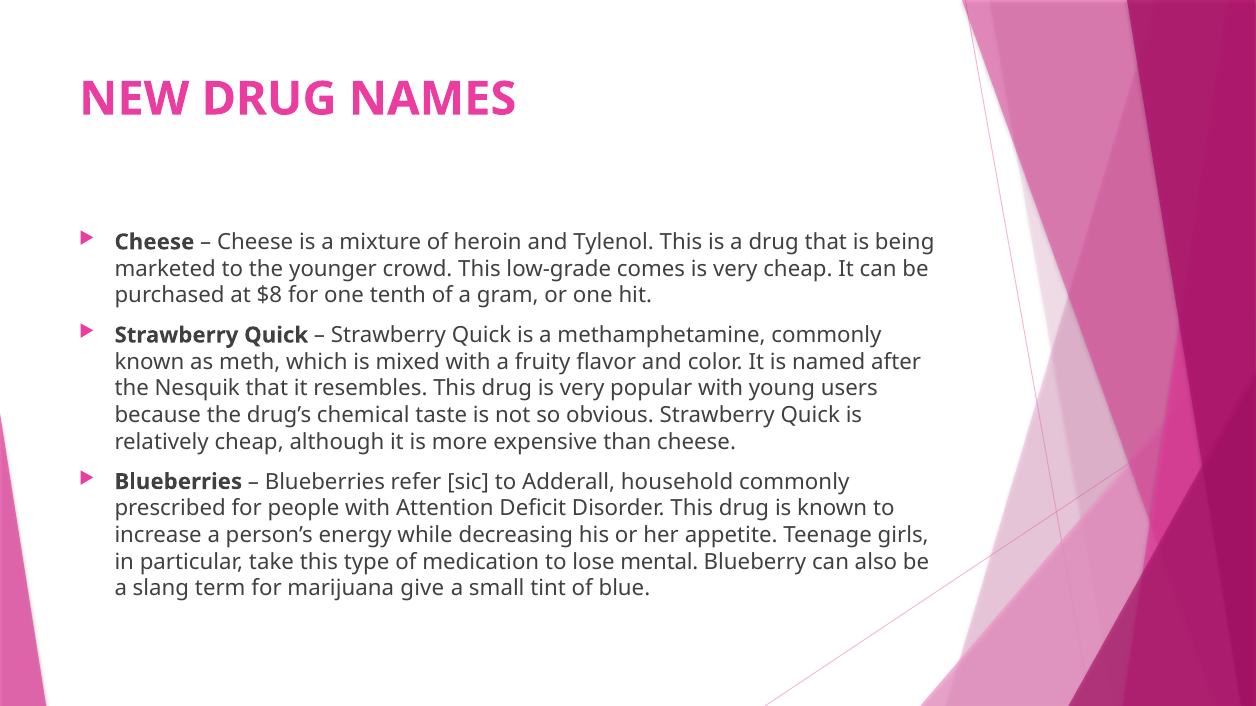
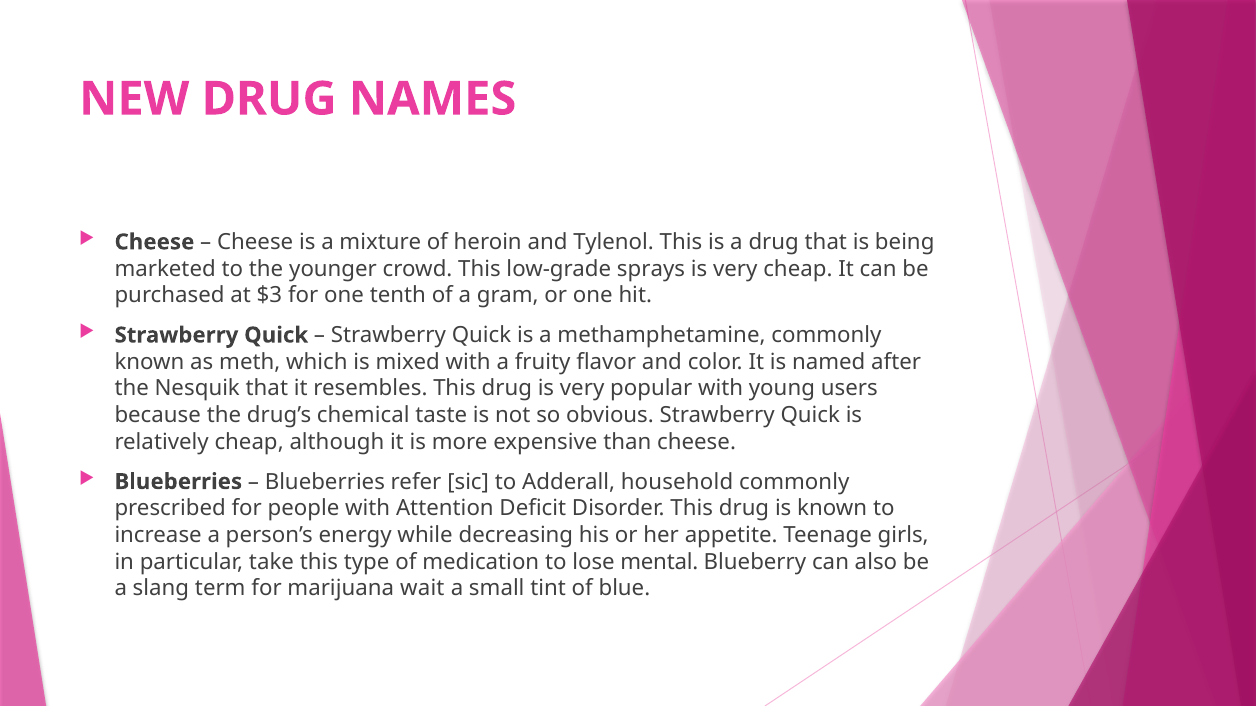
comes: comes -> sprays
$8: $8 -> $3
give: give -> wait
